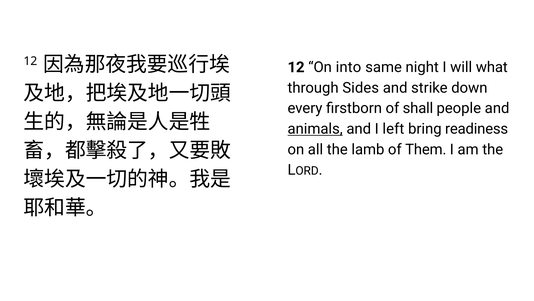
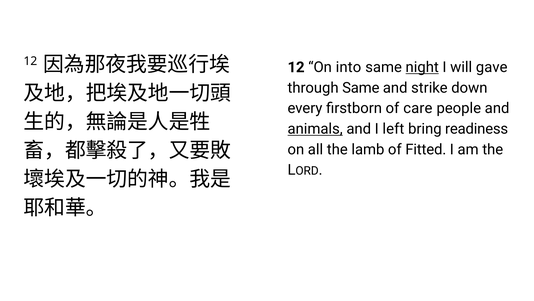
night underline: none -> present
what: what -> gave
through Sides: Sides -> Same
shall: shall -> care
Them: Them -> Fitted
